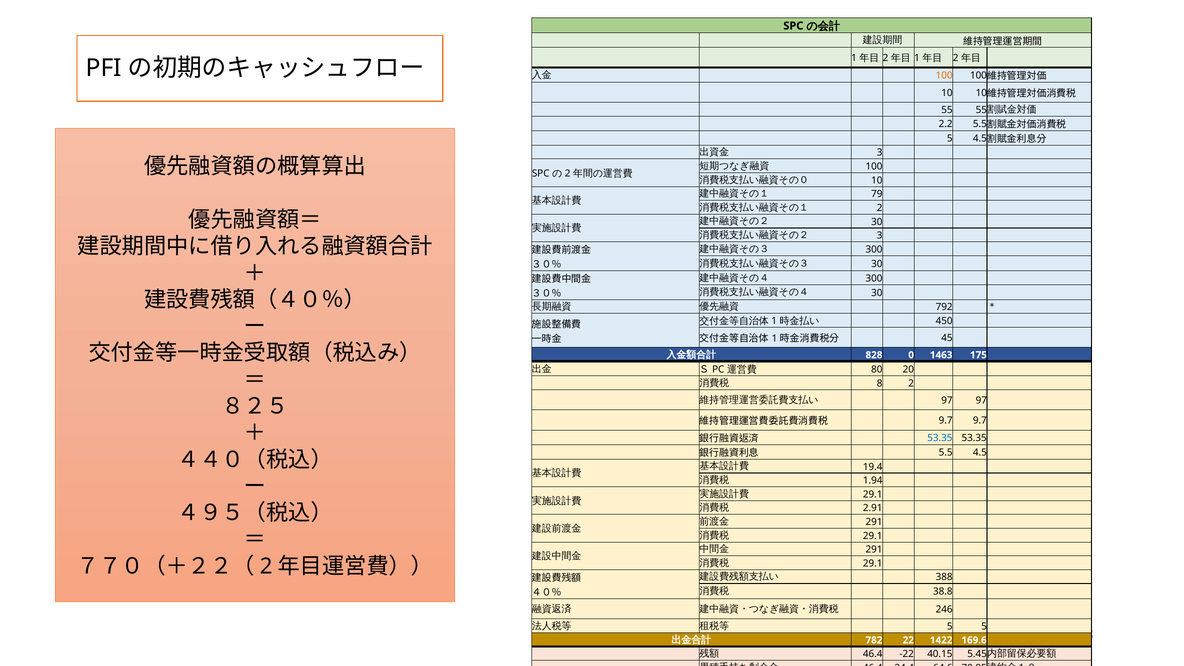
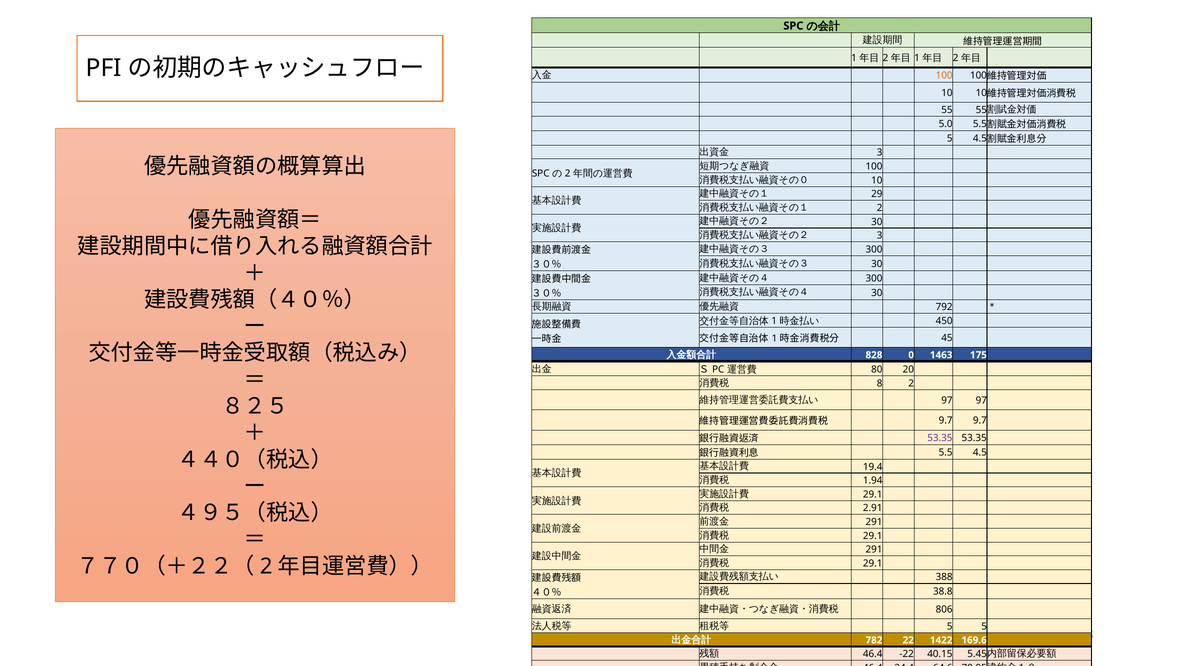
2.2: 2.2 -> 5.0
79: 79 -> 29
53.35 at (940, 438) colour: blue -> purple
246: 246 -> 806
